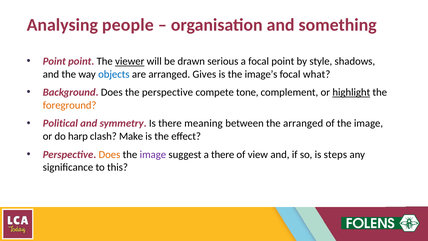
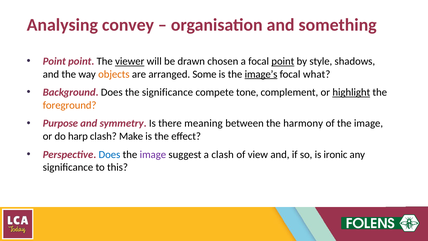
people: people -> convey
serious: serious -> chosen
point at (283, 61) underline: none -> present
objects colour: blue -> orange
Gives: Gives -> Some
image’s underline: none -> present
the perspective: perspective -> significance
Political: Political -> Purpose
the arranged: arranged -> harmony
Does at (109, 154) colour: orange -> blue
a there: there -> clash
steps: steps -> ironic
